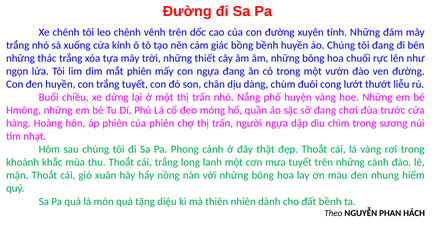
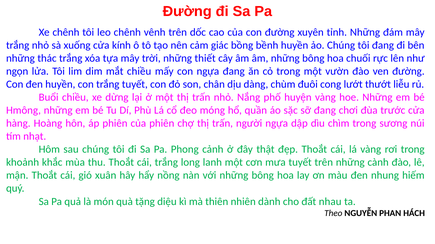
mắt phiên: phiên -> chiều
đất bềnh: bềnh -> nhau
